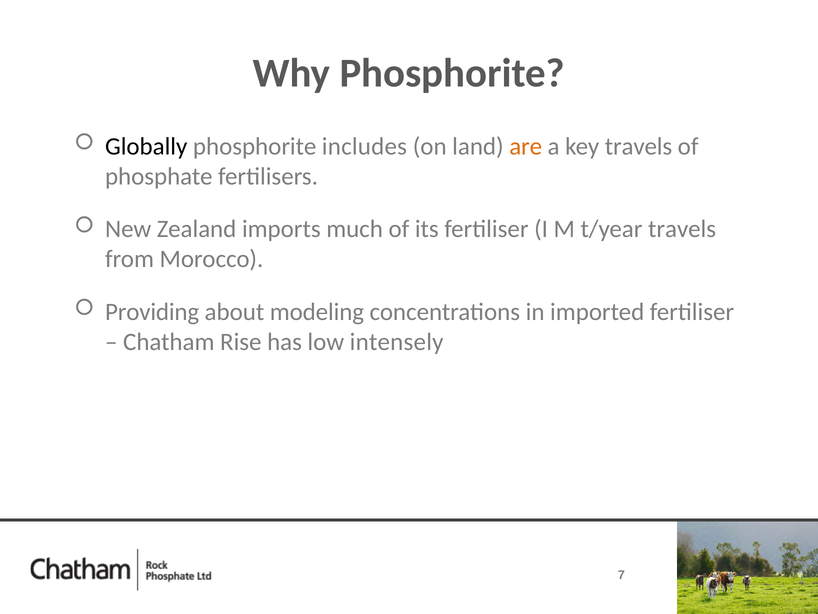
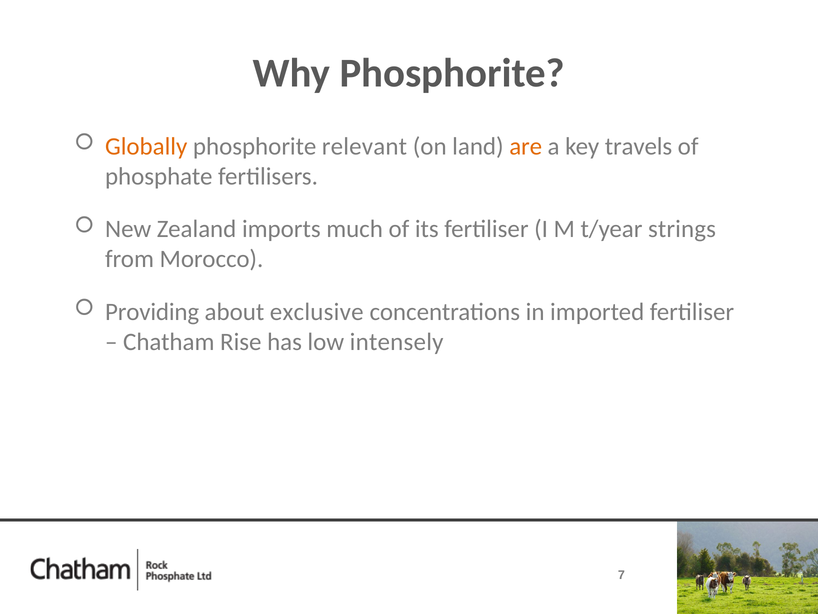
Globally colour: black -> orange
includes: includes -> relevant
t/year travels: travels -> strings
modeling: modeling -> exclusive
